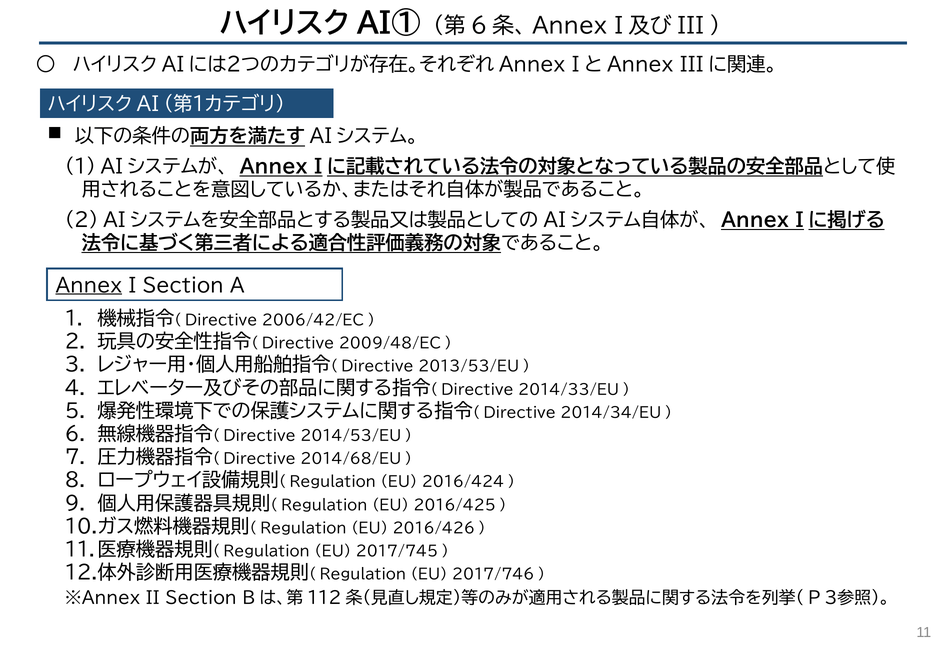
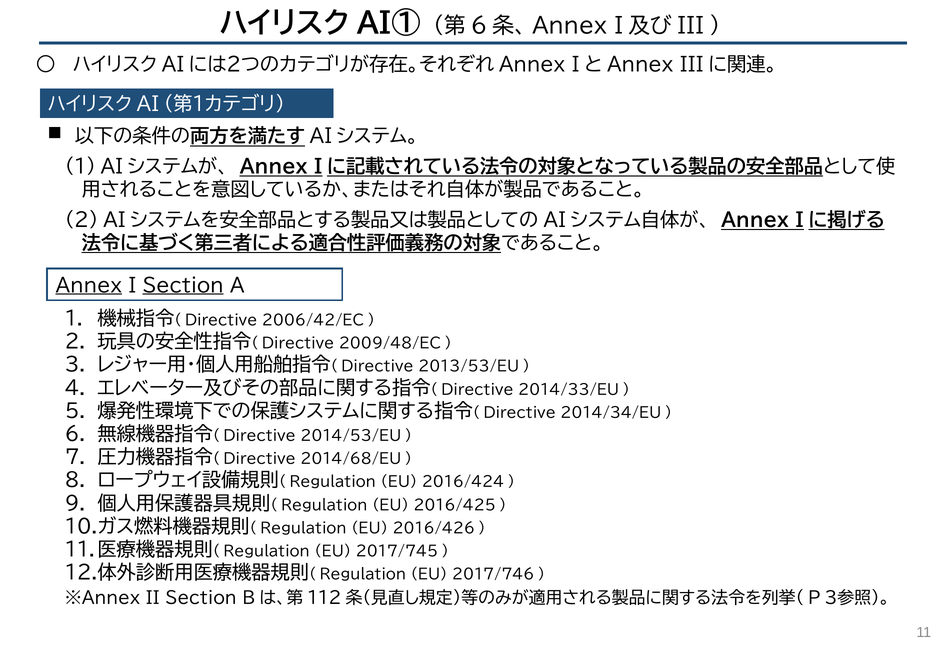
Section at (183, 286) underline: none -> present
